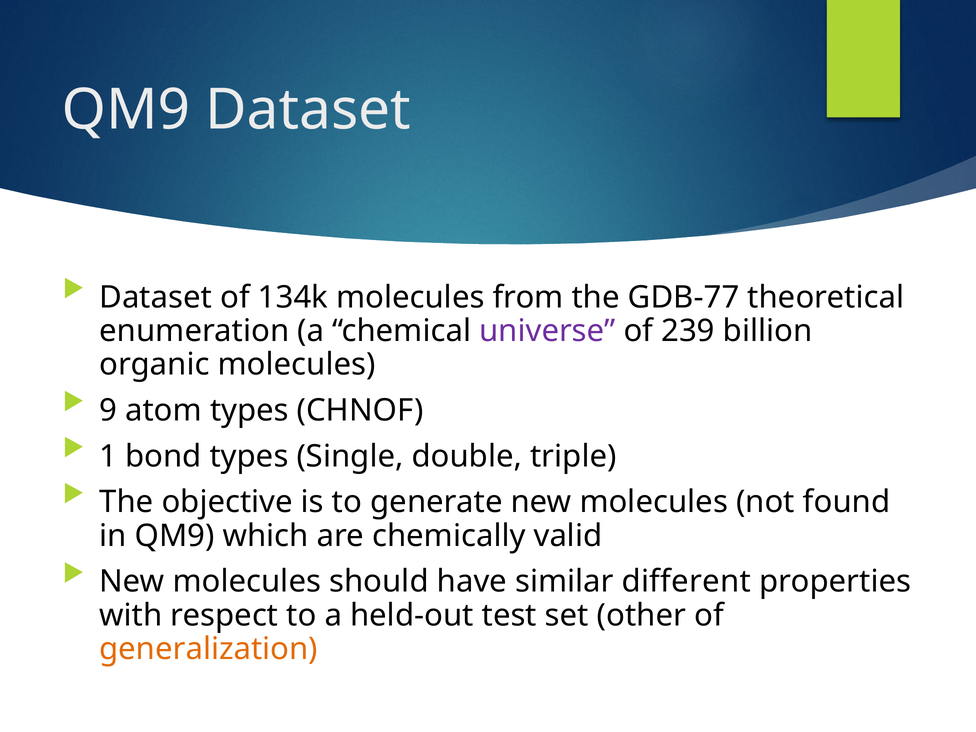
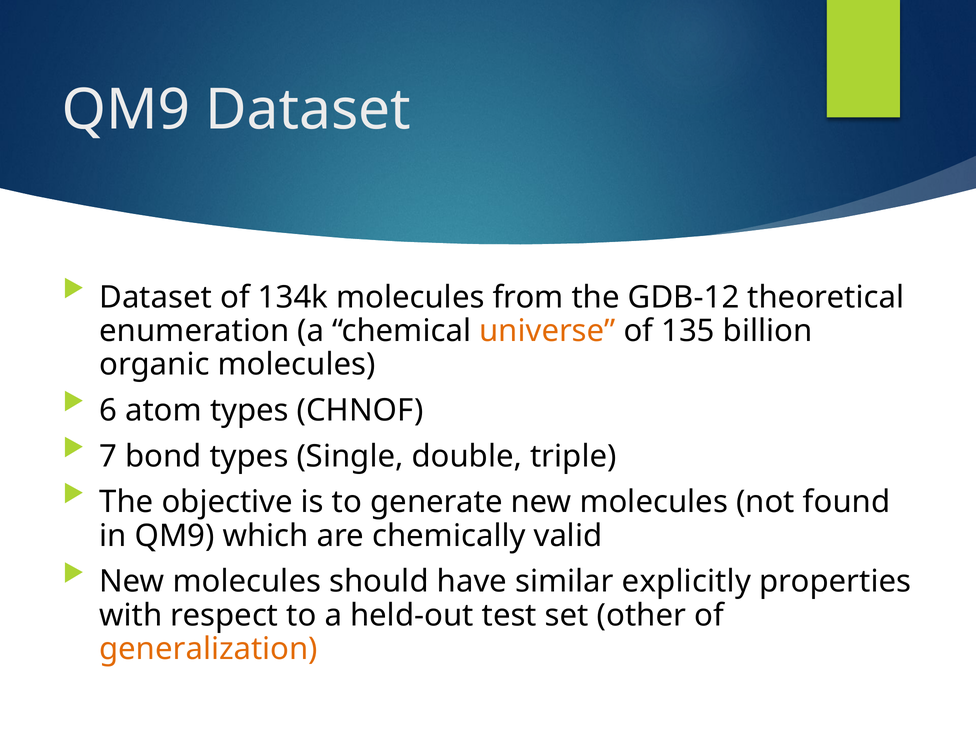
GDB-77: GDB-77 -> GDB-12
universe colour: purple -> orange
239: 239 -> 135
9: 9 -> 6
1: 1 -> 7
different: different -> explicitly
